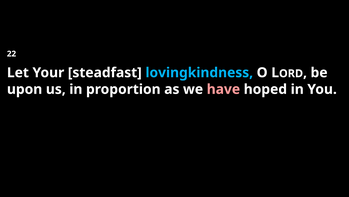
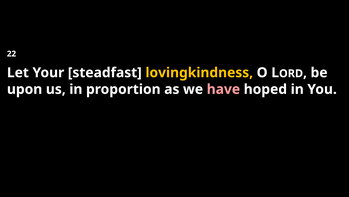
lovingkindness colour: light blue -> yellow
